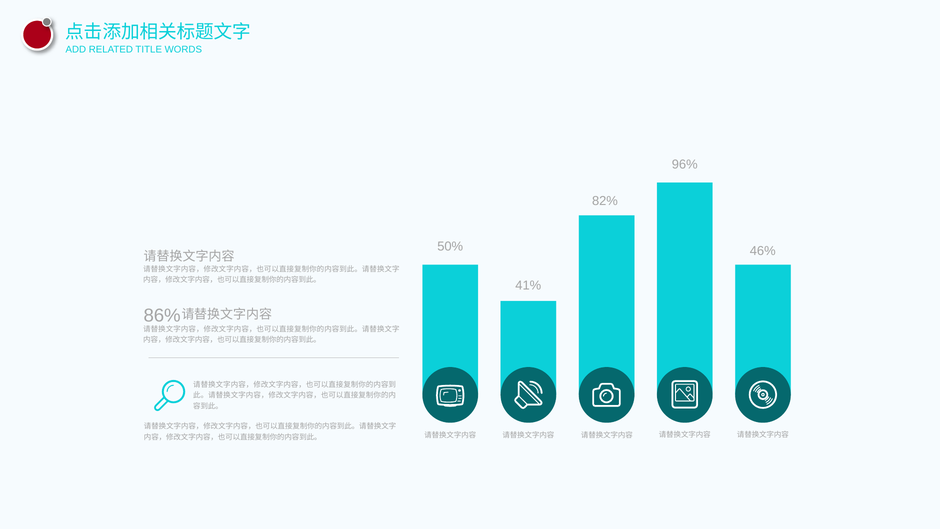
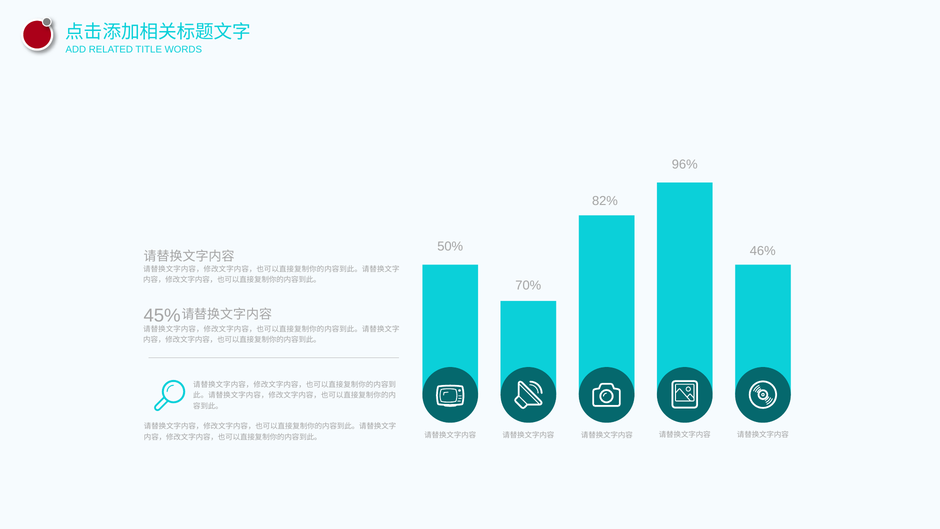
41%: 41% -> 70%
86%: 86% -> 45%
